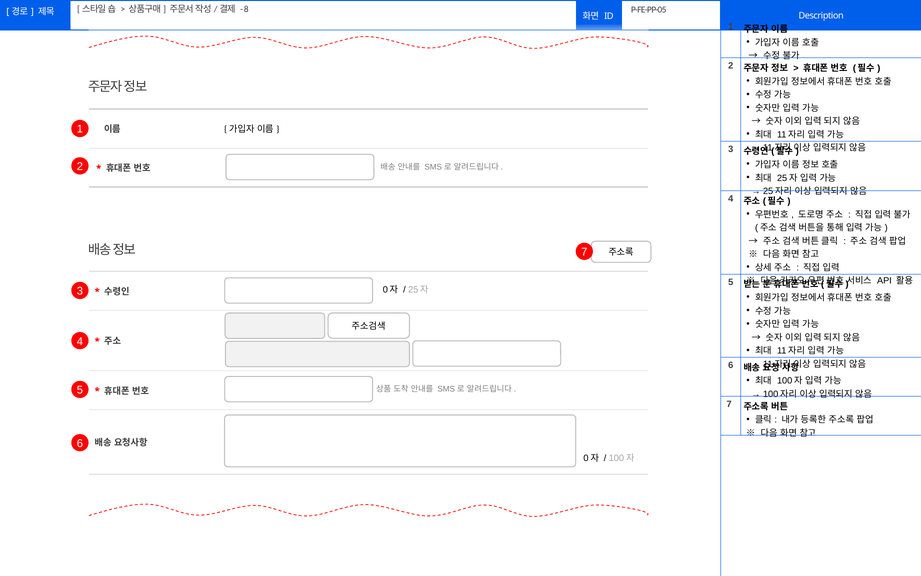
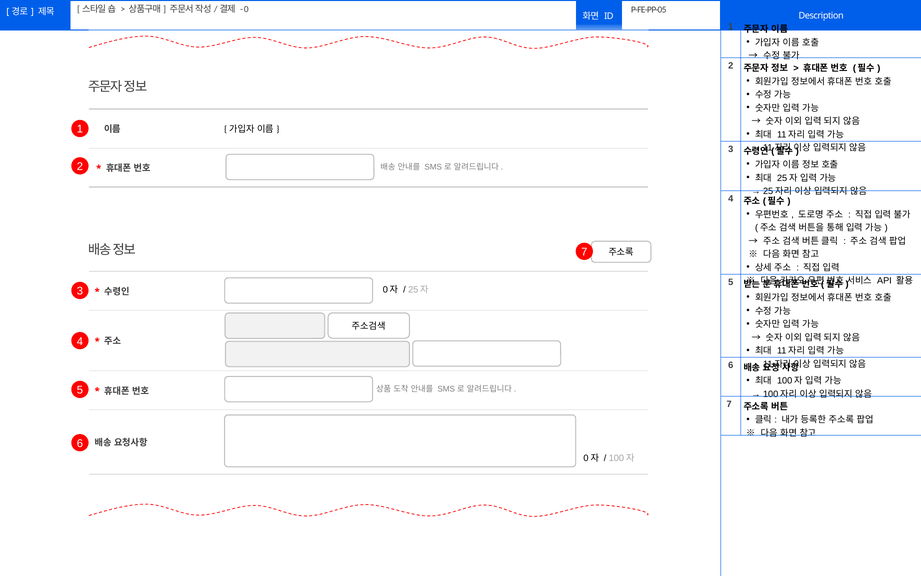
8: 8 -> 0
